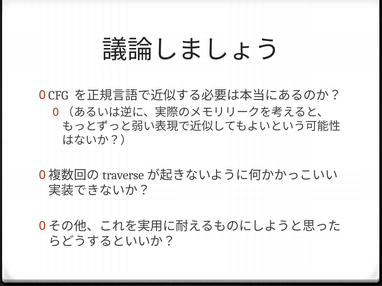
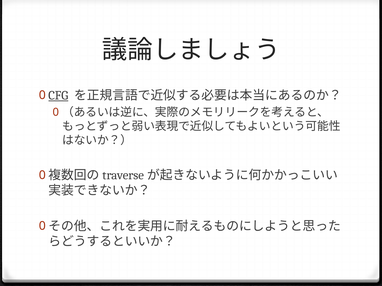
CFG underline: none -> present
